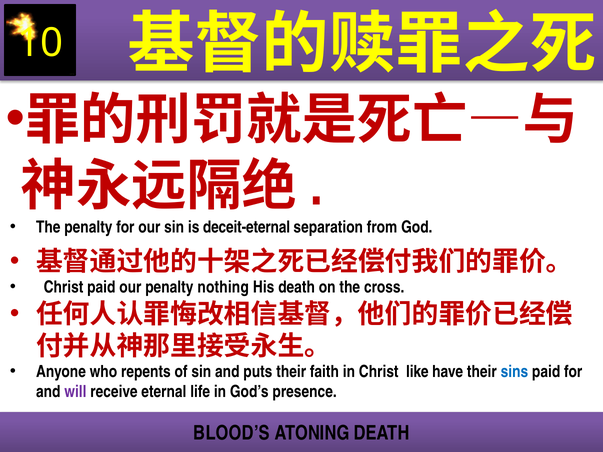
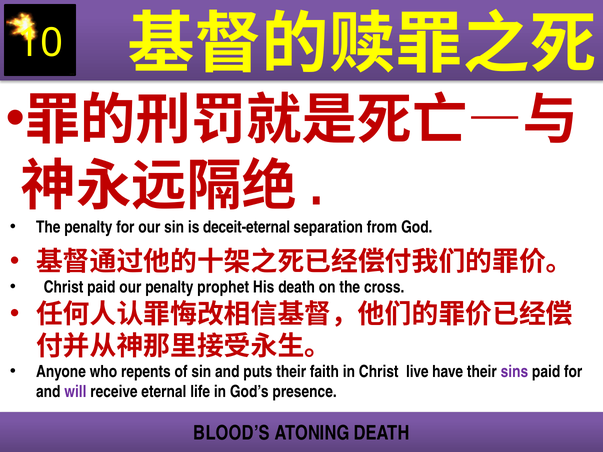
nothing: nothing -> prophet
like: like -> live
sins colour: blue -> purple
